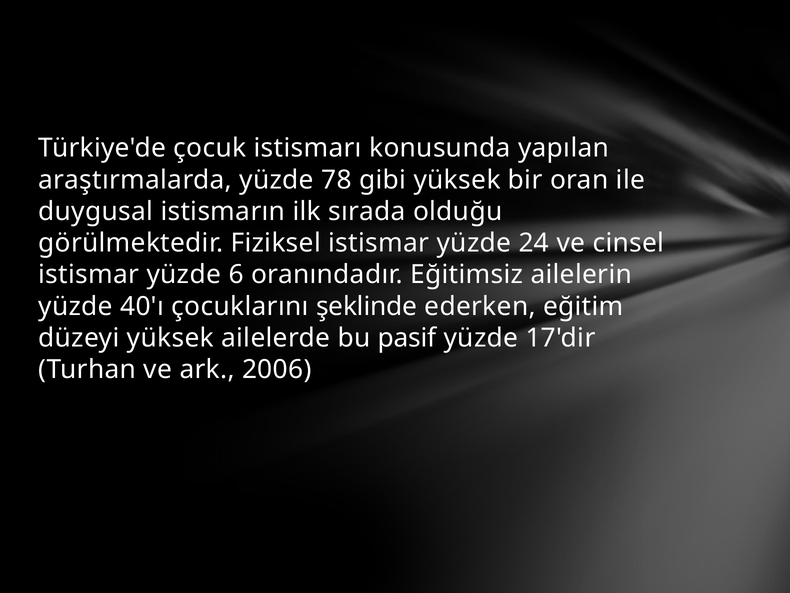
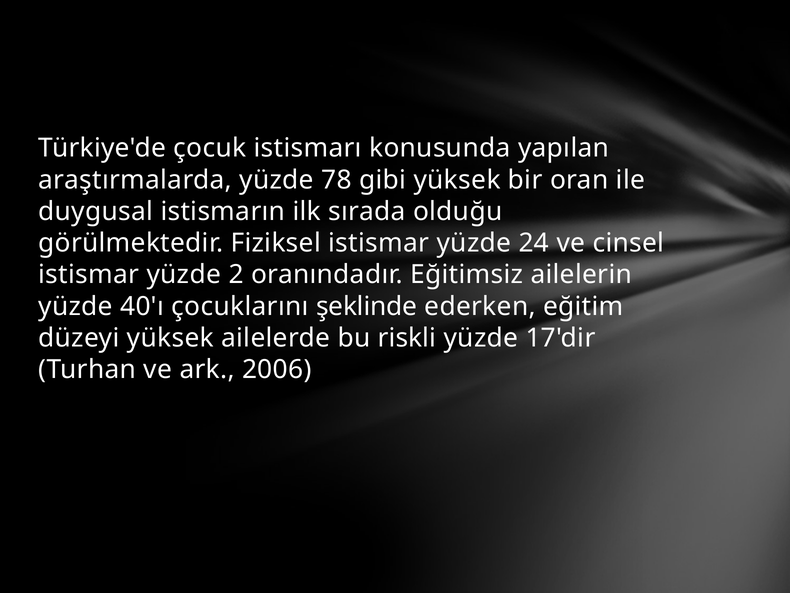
6: 6 -> 2
pasif: pasif -> riskli
